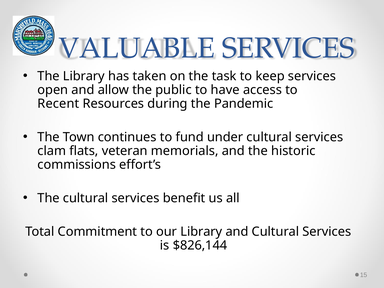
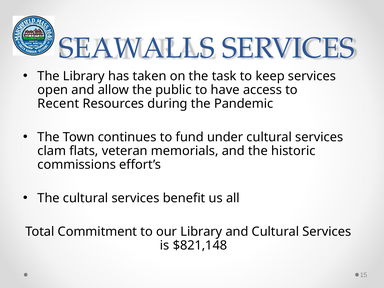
VALUABLE: VALUABLE -> SEAWALLS
$826,144: $826,144 -> $821,148
